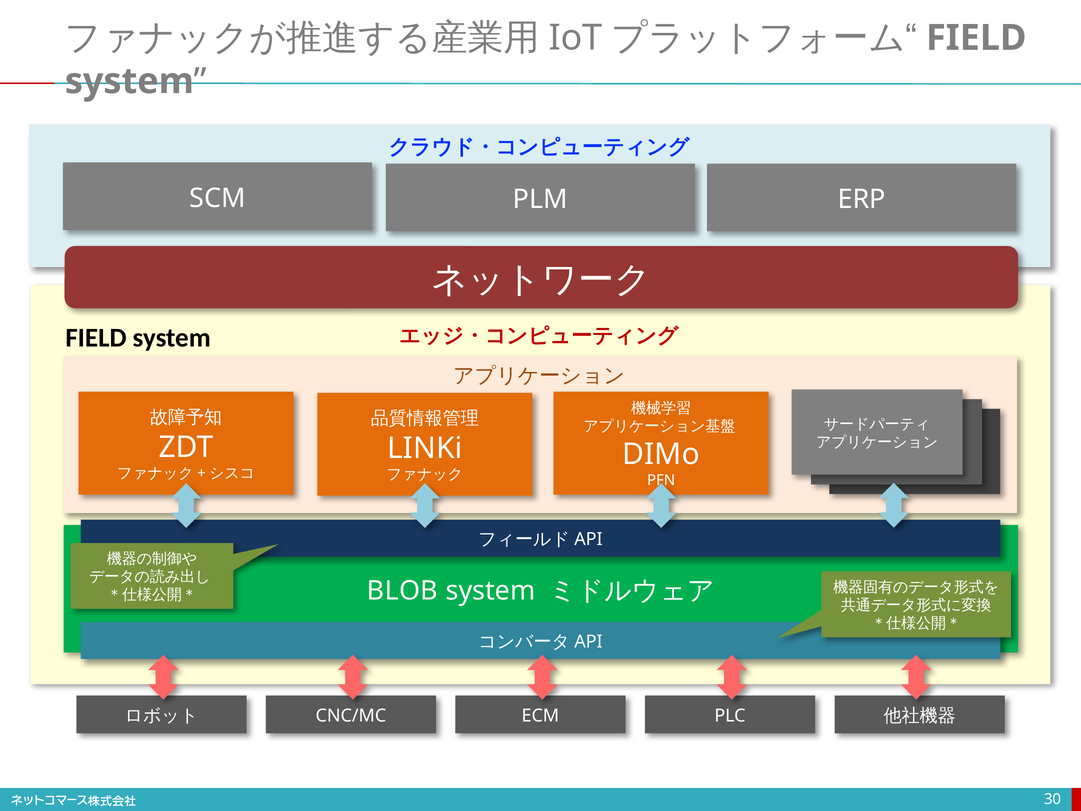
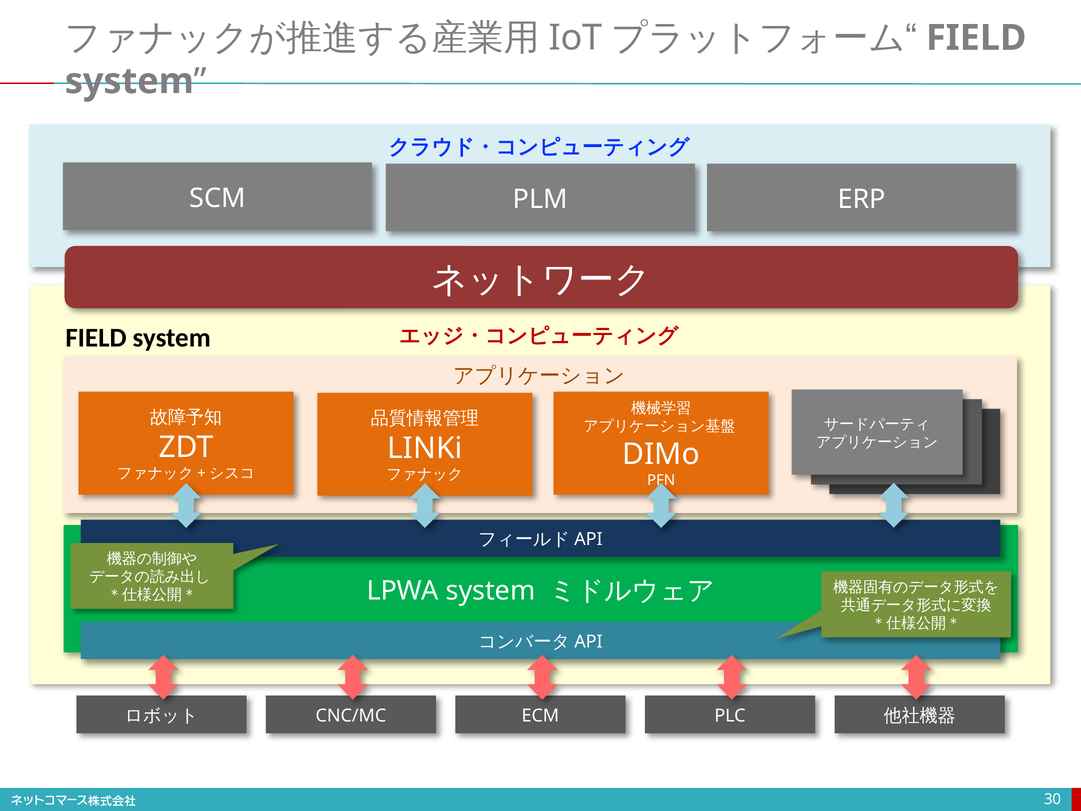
BLOB: BLOB -> LPWA
